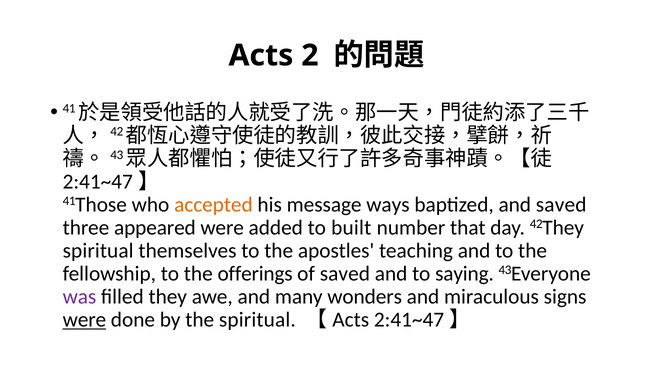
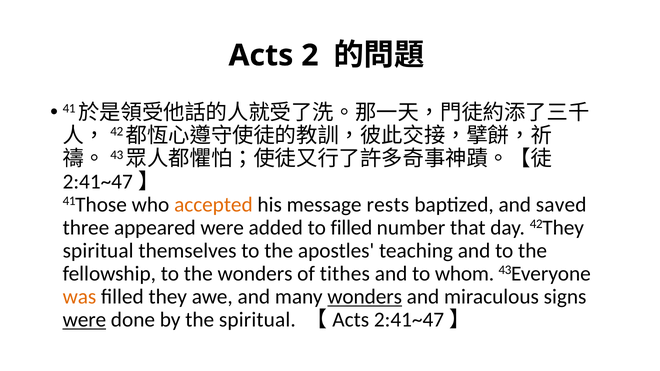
ways: ways -> rests
to built: built -> filled
the offerings: offerings -> wonders
of saved: saved -> tithes
saying: saying -> whom
was colour: purple -> orange
wonders at (365, 297) underline: none -> present
